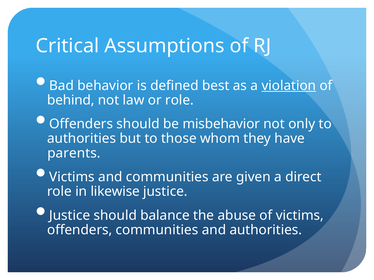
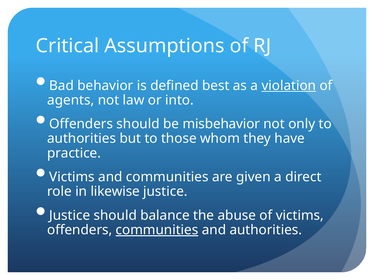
behind: behind -> agents
or role: role -> into
parents: parents -> practice
communities at (157, 230) underline: none -> present
